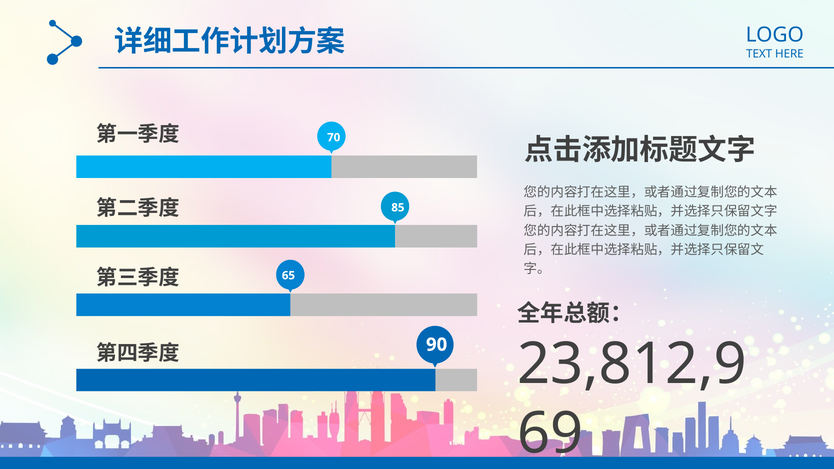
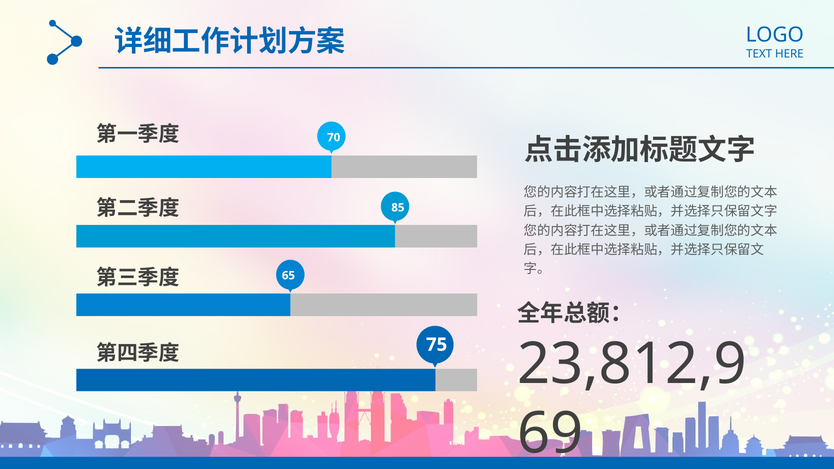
90: 90 -> 75
